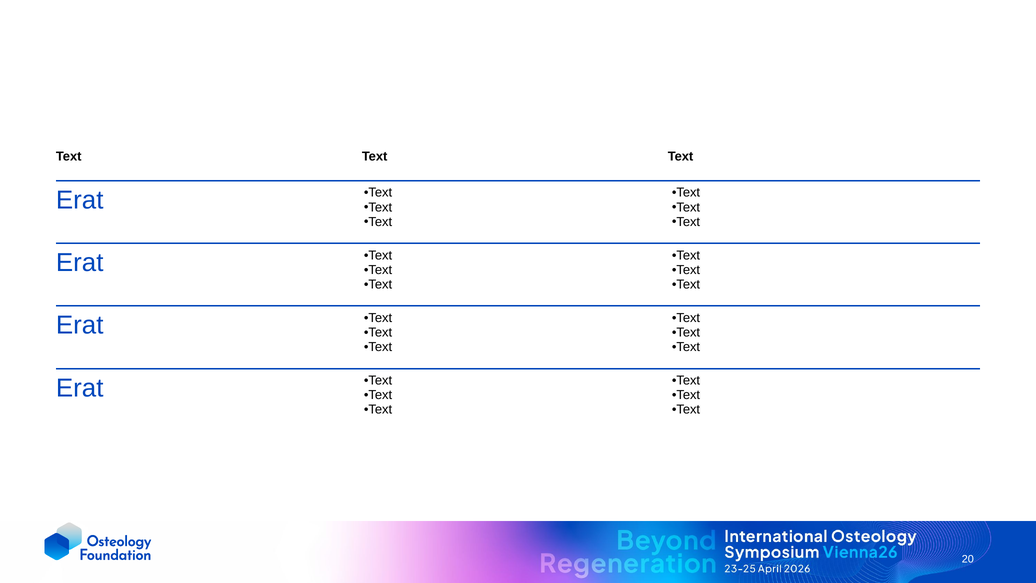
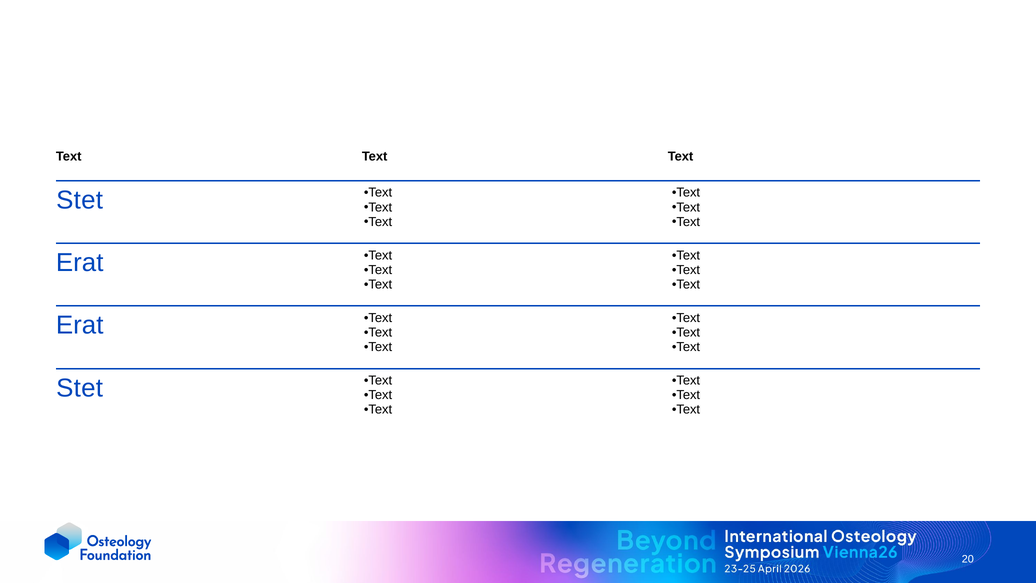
Erat at (80, 200): Erat -> Stet
Erat at (80, 388): Erat -> Stet
